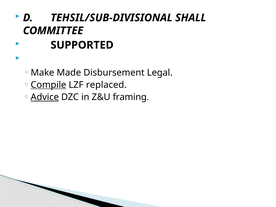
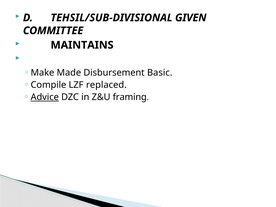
SHALL: SHALL -> GIVEN
SUPPORTED: SUPPORTED -> MAINTAINS
Legal: Legal -> Basic
Compile underline: present -> none
